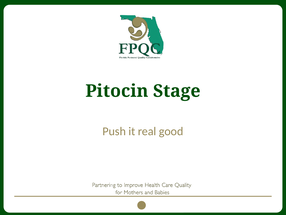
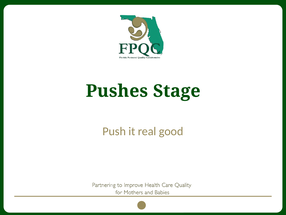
Pitocin: Pitocin -> Pushes
